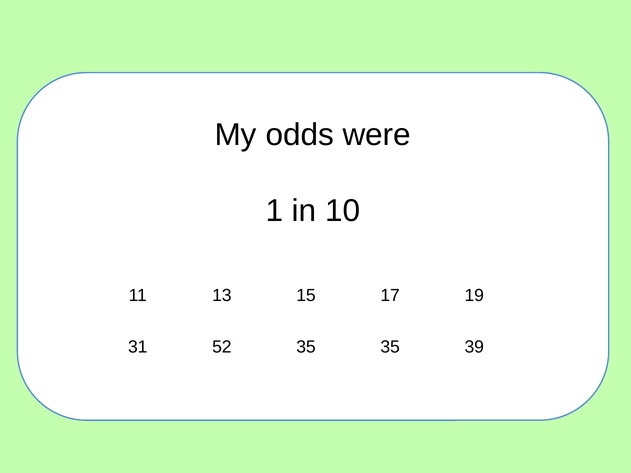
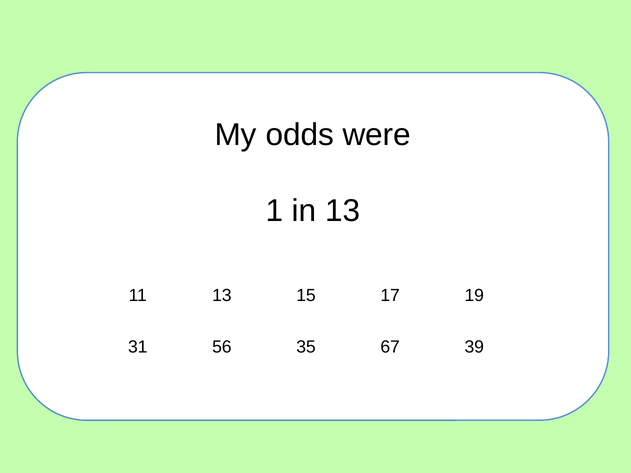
in 10: 10 -> 13
52: 52 -> 56
35 35: 35 -> 67
